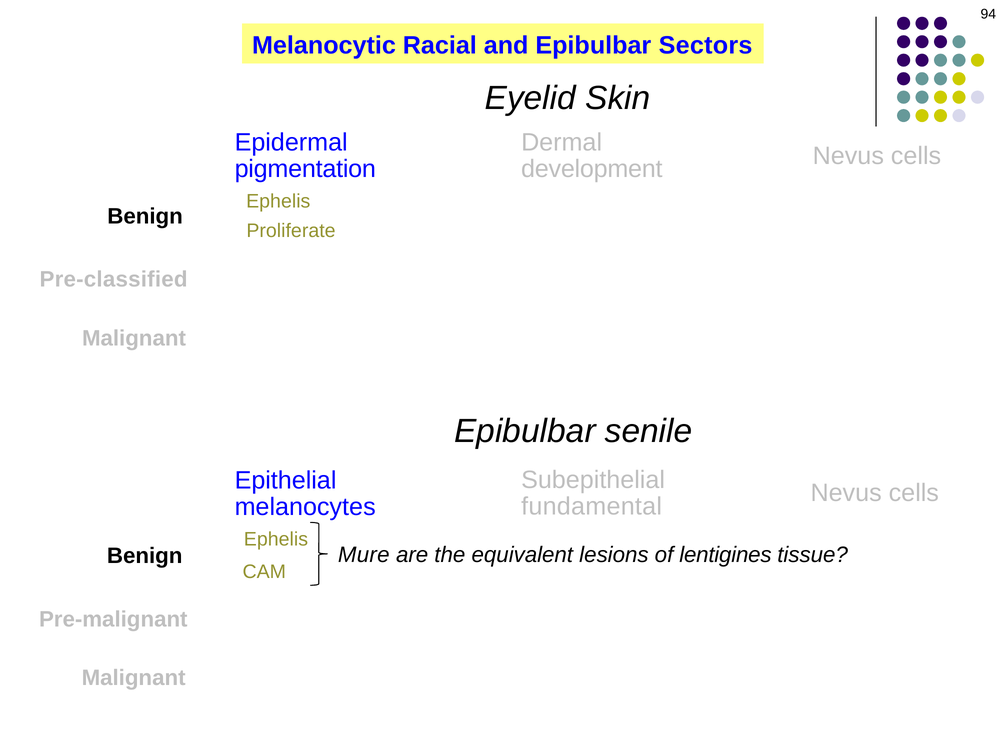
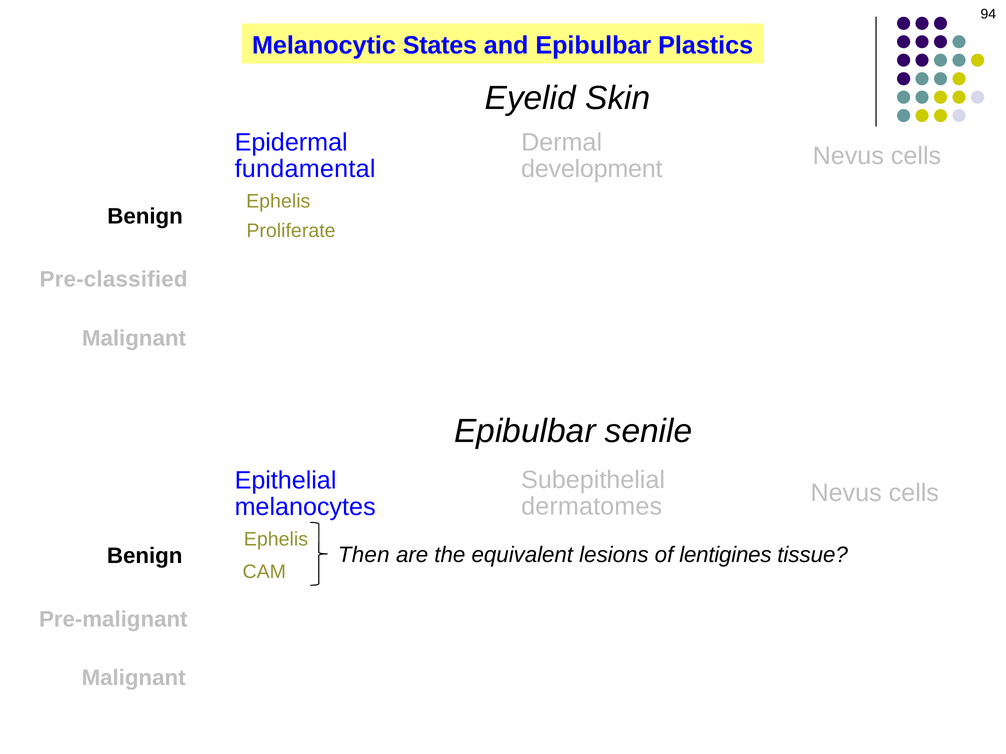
Racial: Racial -> States
Sectors: Sectors -> Plastics
pigmentation: pigmentation -> fundamental
fundamental: fundamental -> dermatomes
Mure: Mure -> Then
